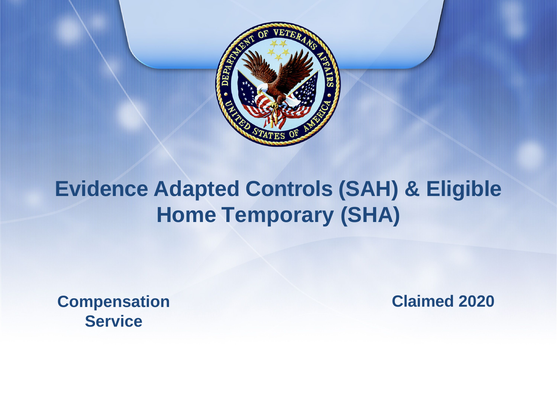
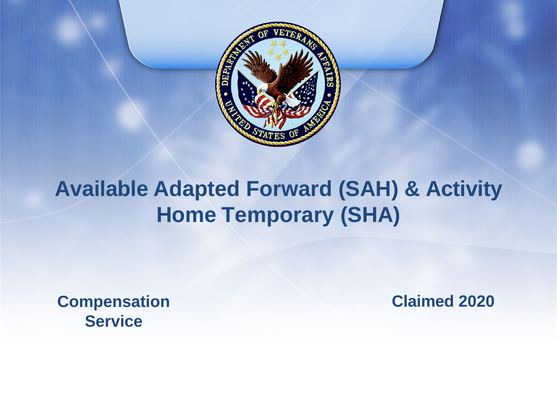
Evidence: Evidence -> Available
Controls: Controls -> Forward
Eligible: Eligible -> Activity
